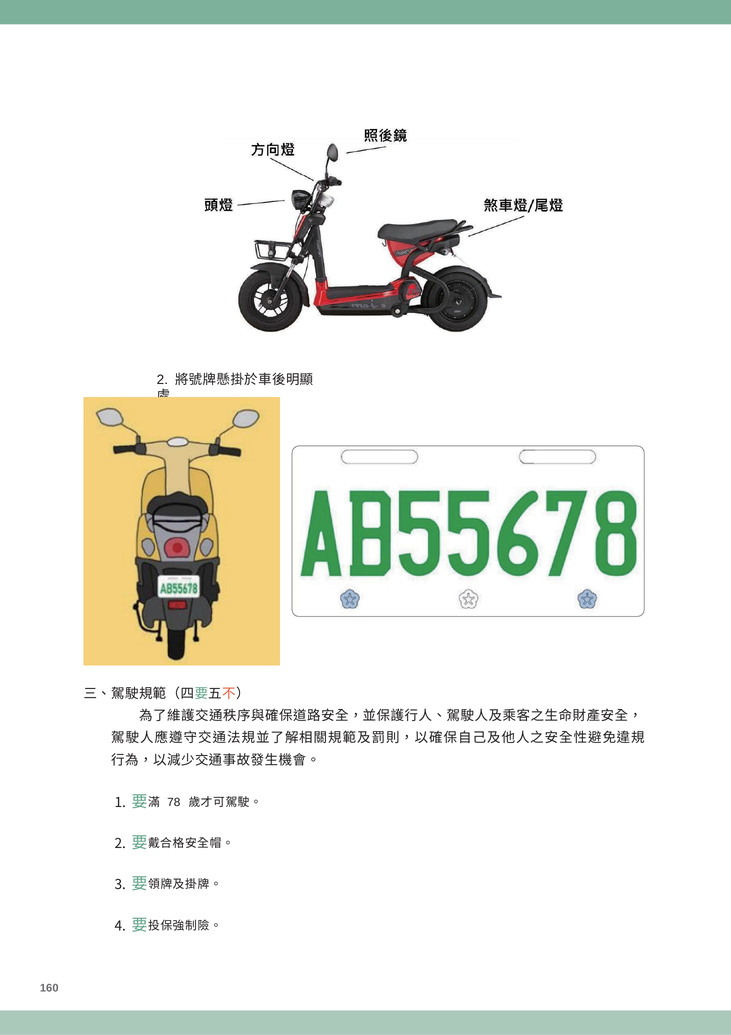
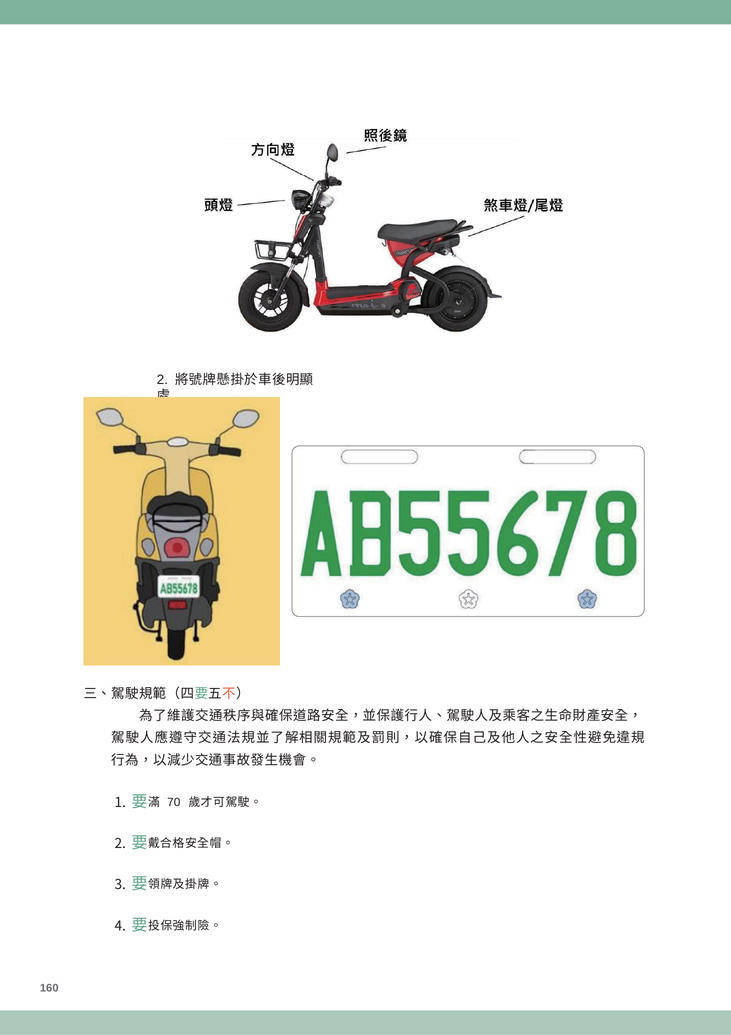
78: 78 -> 70
